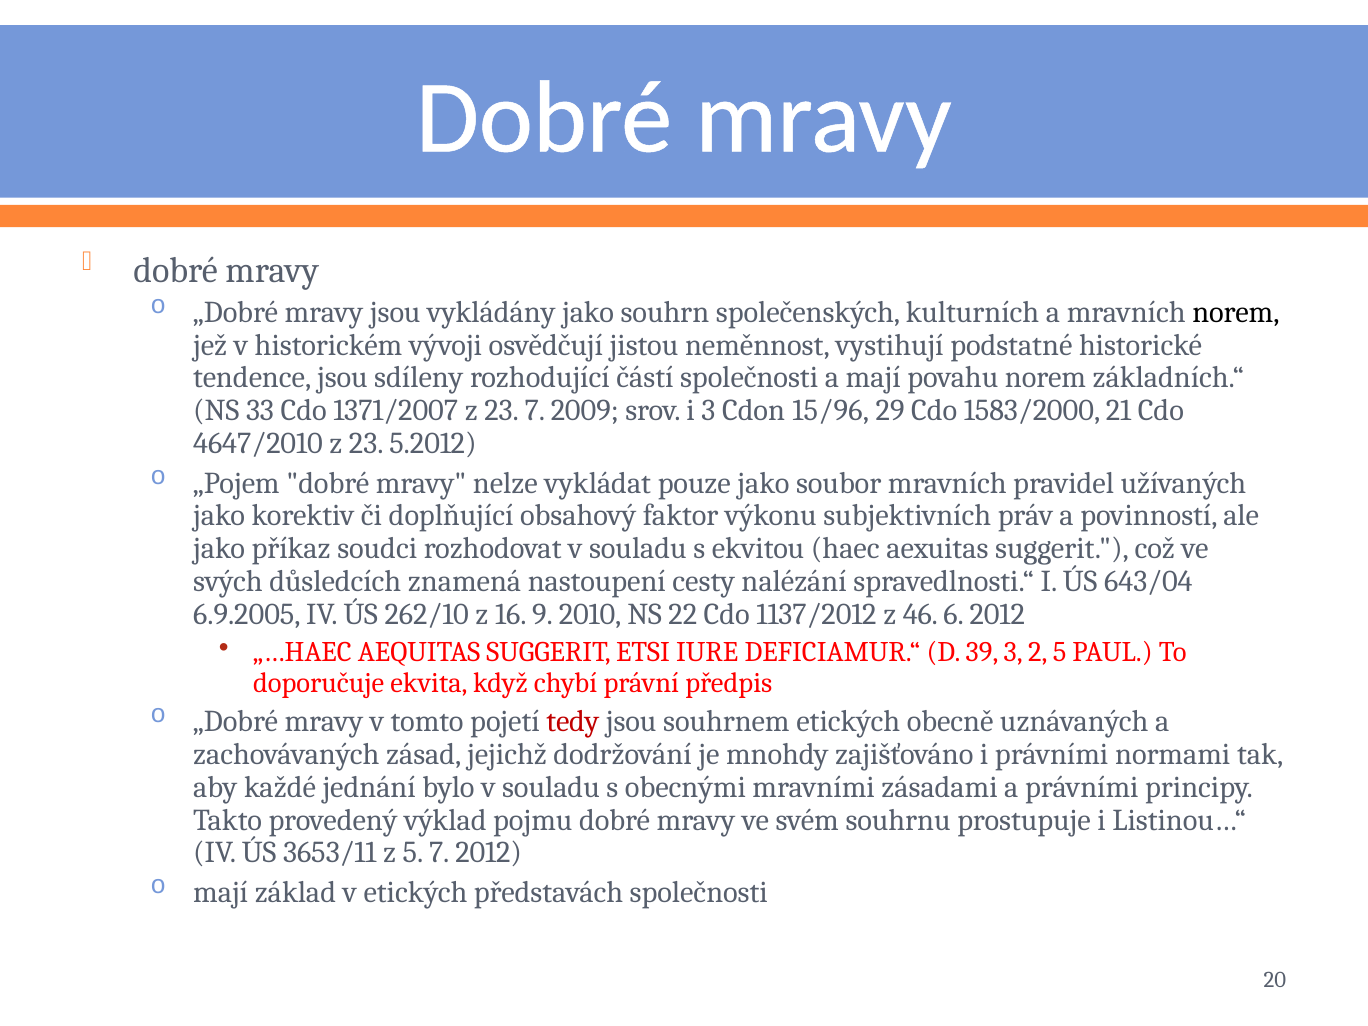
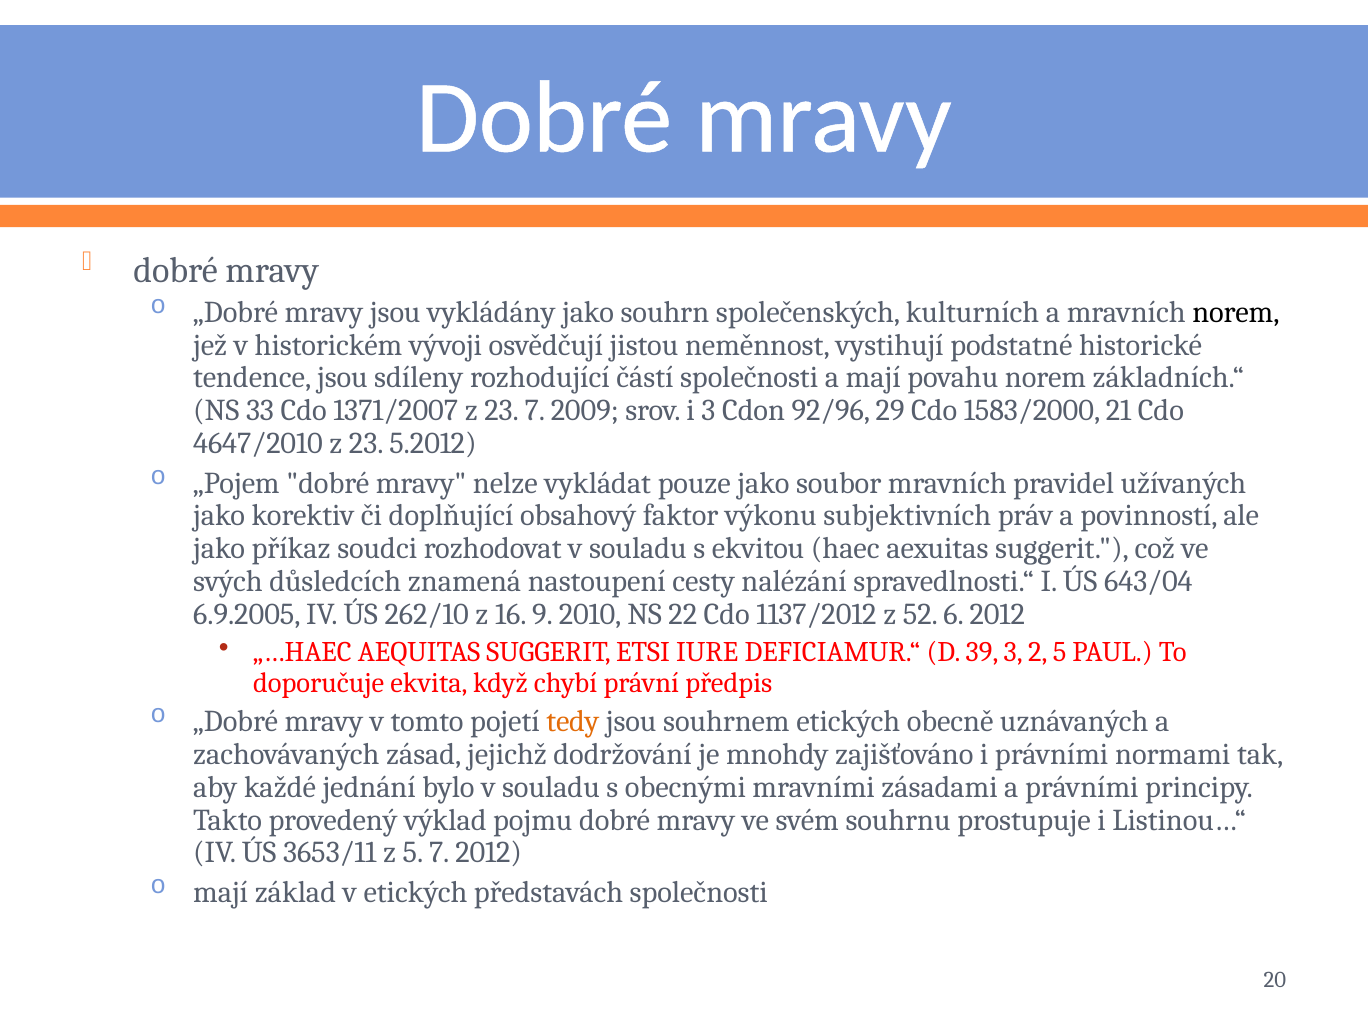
15/96: 15/96 -> 92/96
46: 46 -> 52
tedy colour: red -> orange
